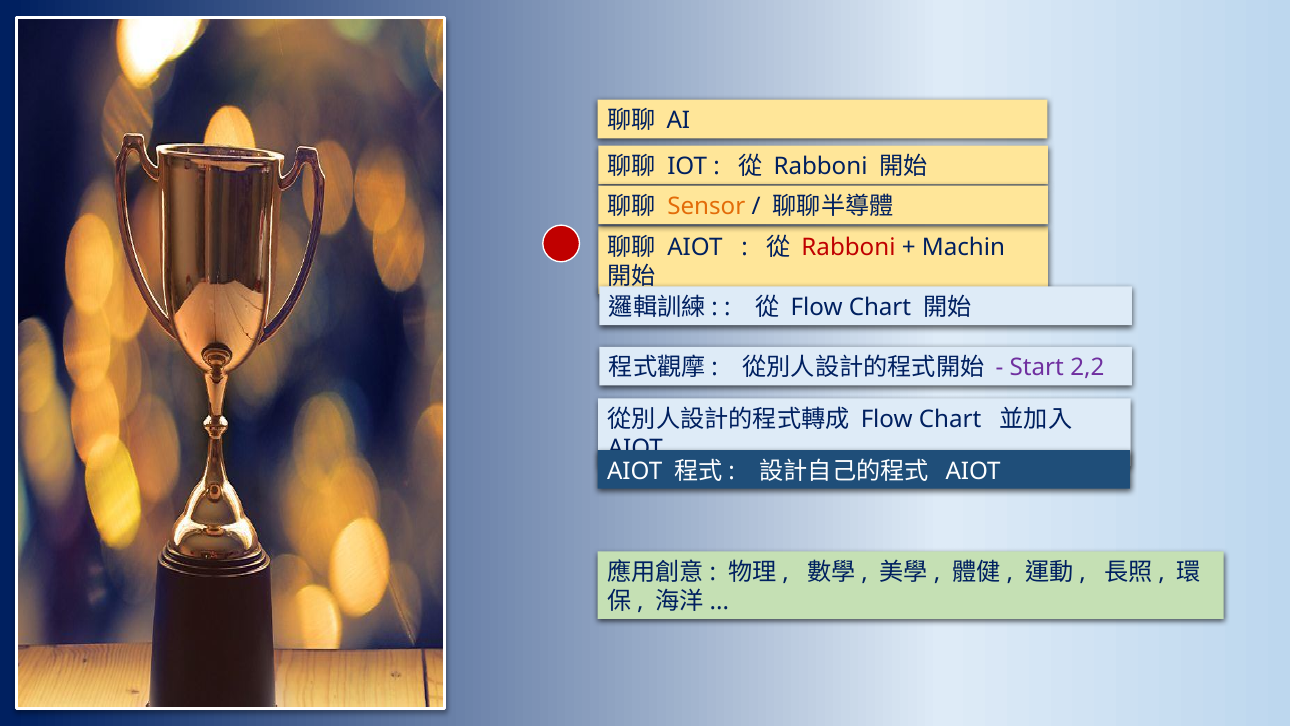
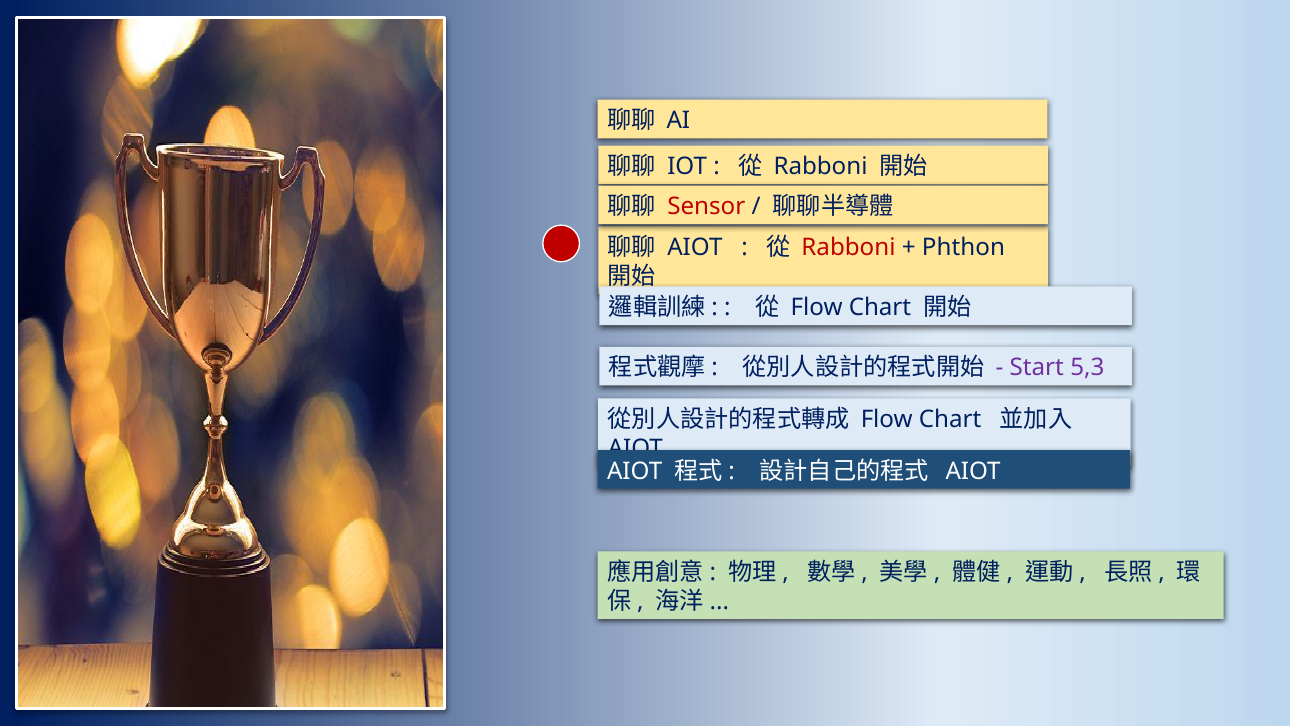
Sensor colour: orange -> red
Machin: Machin -> Phthon
2,2: 2,2 -> 5,3
